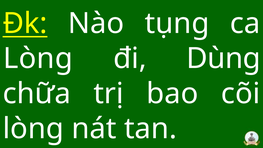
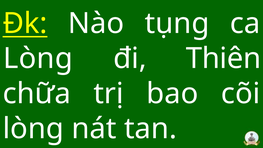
Dùng: Dùng -> Thiên
